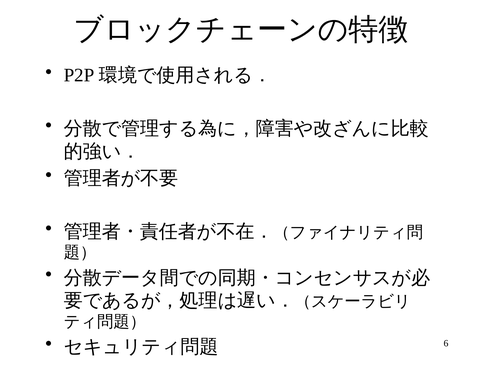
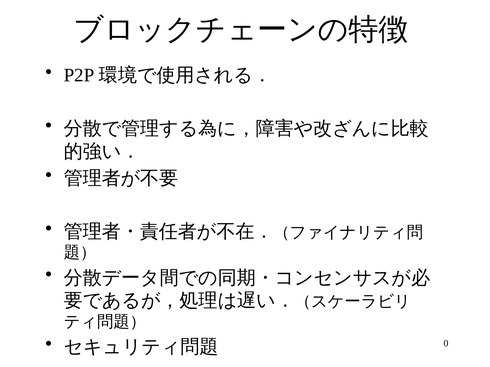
6: 6 -> 0
